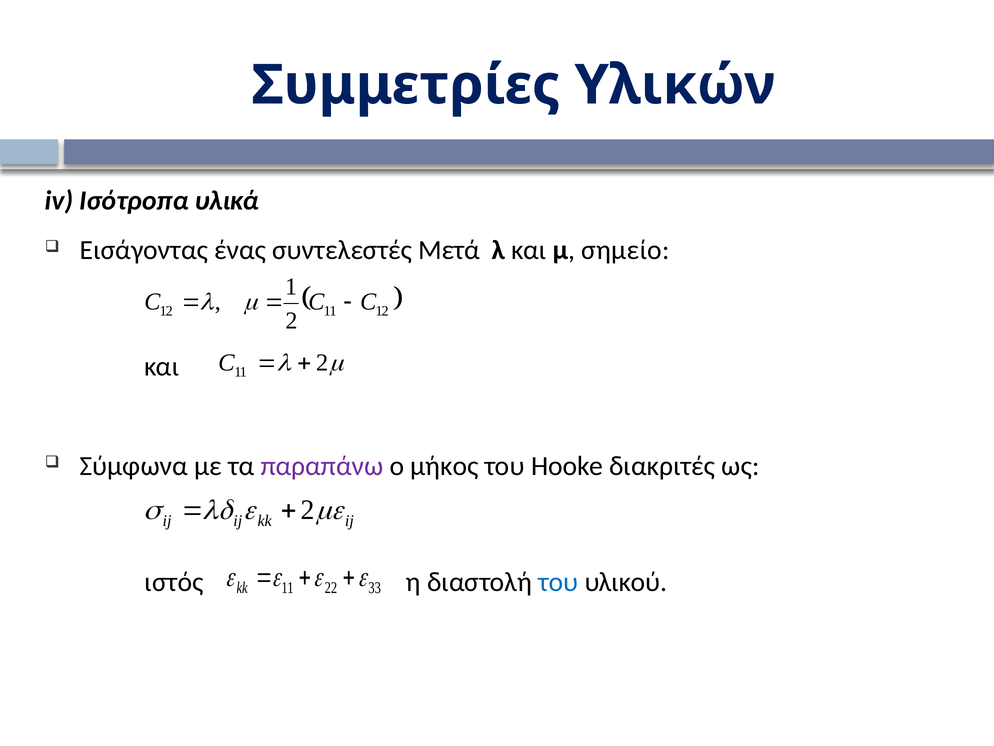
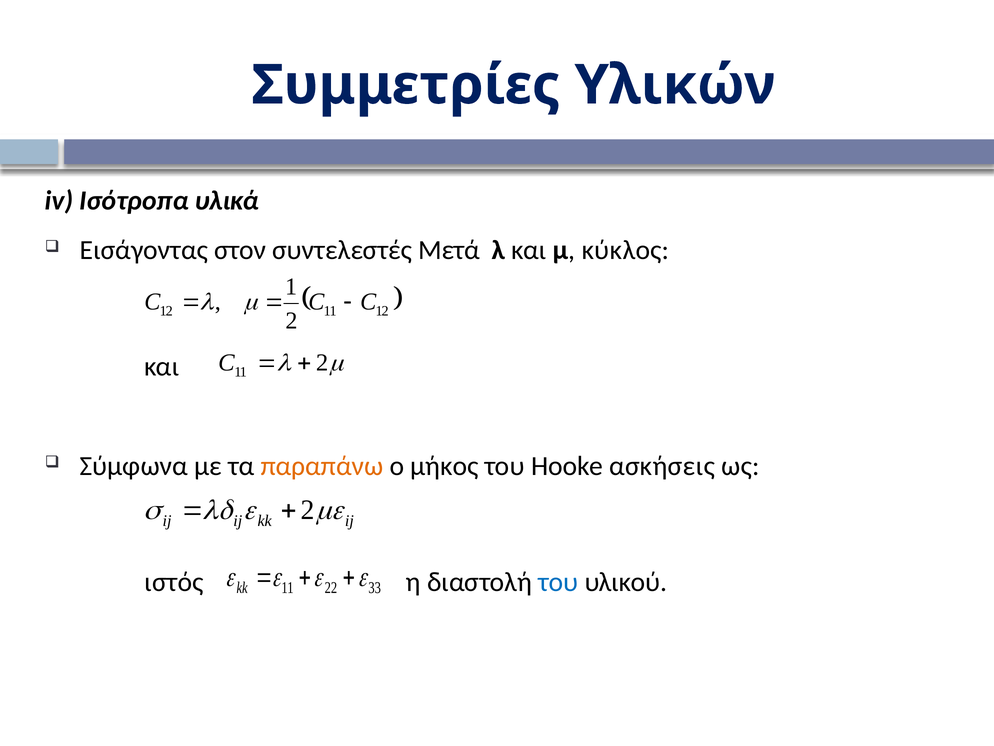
ένας: ένας -> στον
σημείο: σημείο -> κύκλος
παραπάνω colour: purple -> orange
διακριτές: διακριτές -> ασκήσεις
